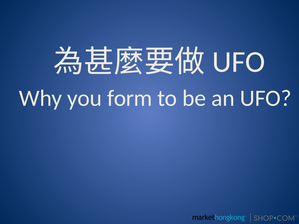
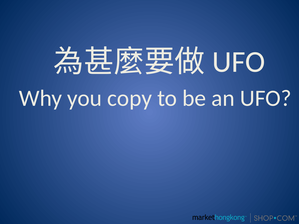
form: form -> copy
